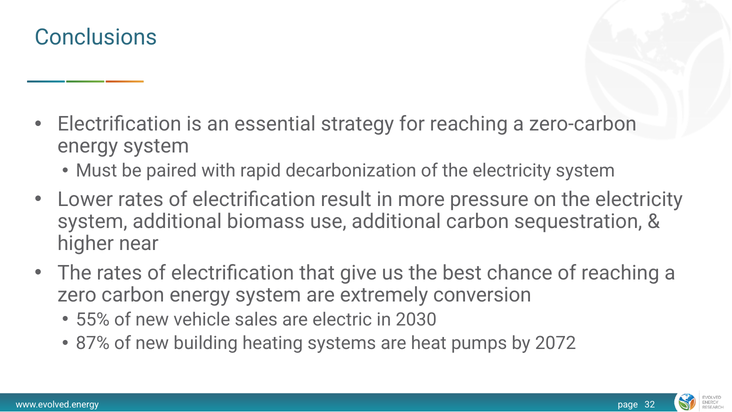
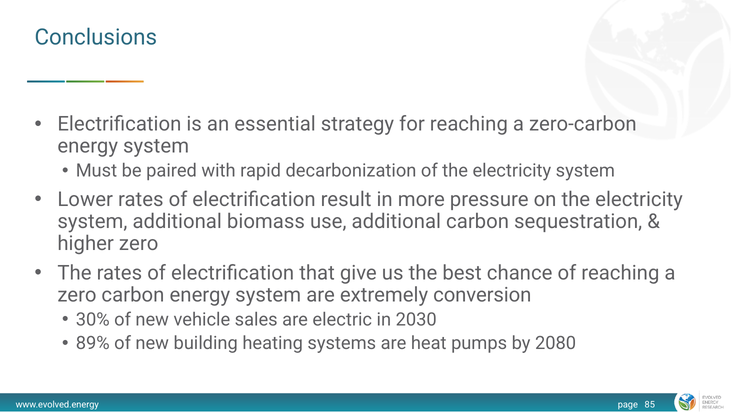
higher near: near -> zero
55%: 55% -> 30%
87%: 87% -> 89%
2072: 2072 -> 2080
32: 32 -> 85
